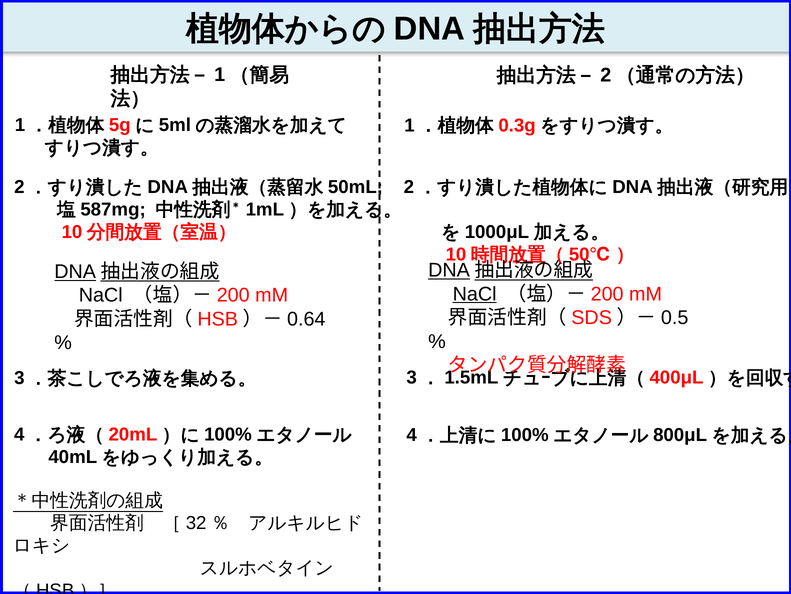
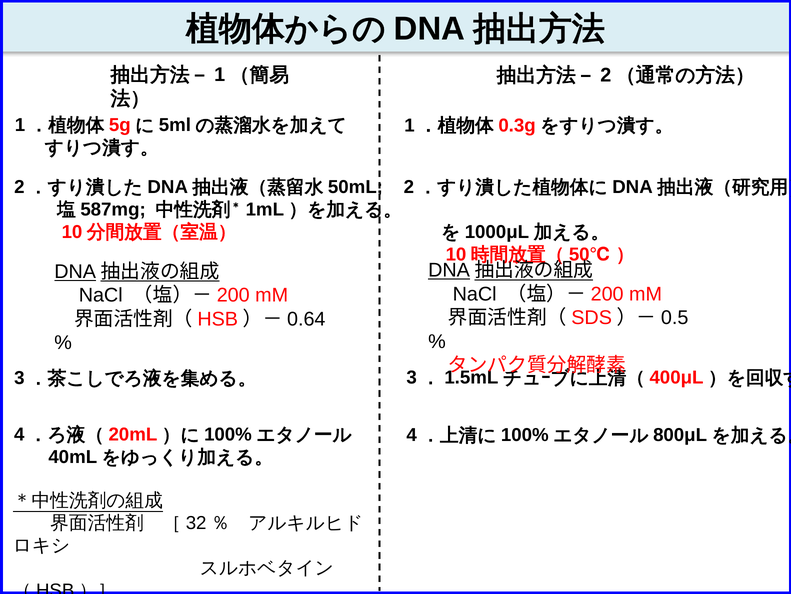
NaCl at (475, 294) underline: present -> none
